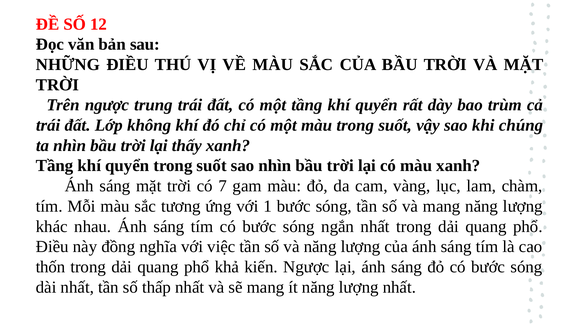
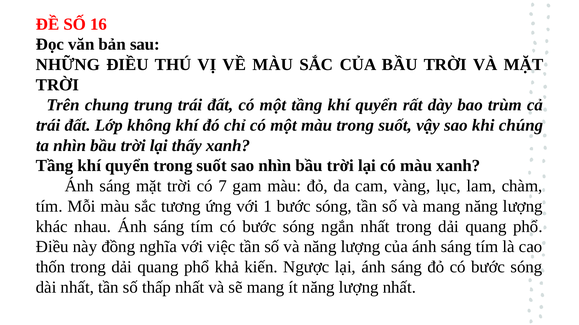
12: 12 -> 16
Trên ngược: ngược -> chung
